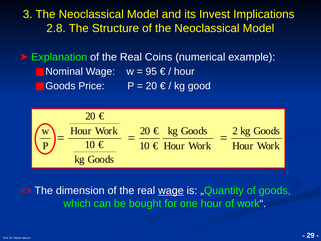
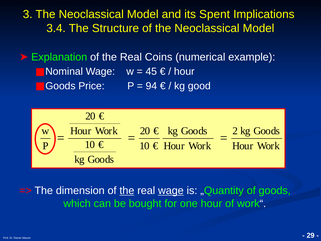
Invest: Invest -> Spent
2.8: 2.8 -> 3.4
95: 95 -> 45
20 at (151, 86): 20 -> 94
the at (127, 190) underline: none -> present
